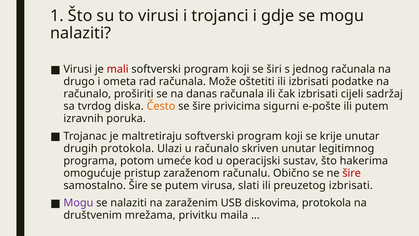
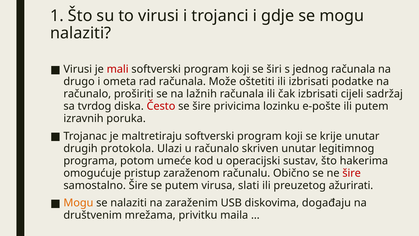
danas: danas -> lažnih
Često colour: orange -> red
sigurni: sigurni -> lozinku
preuzetog izbrisati: izbrisati -> ažurirati
Mogu at (78, 203) colour: purple -> orange
diskovima protokola: protokola -> događaju
